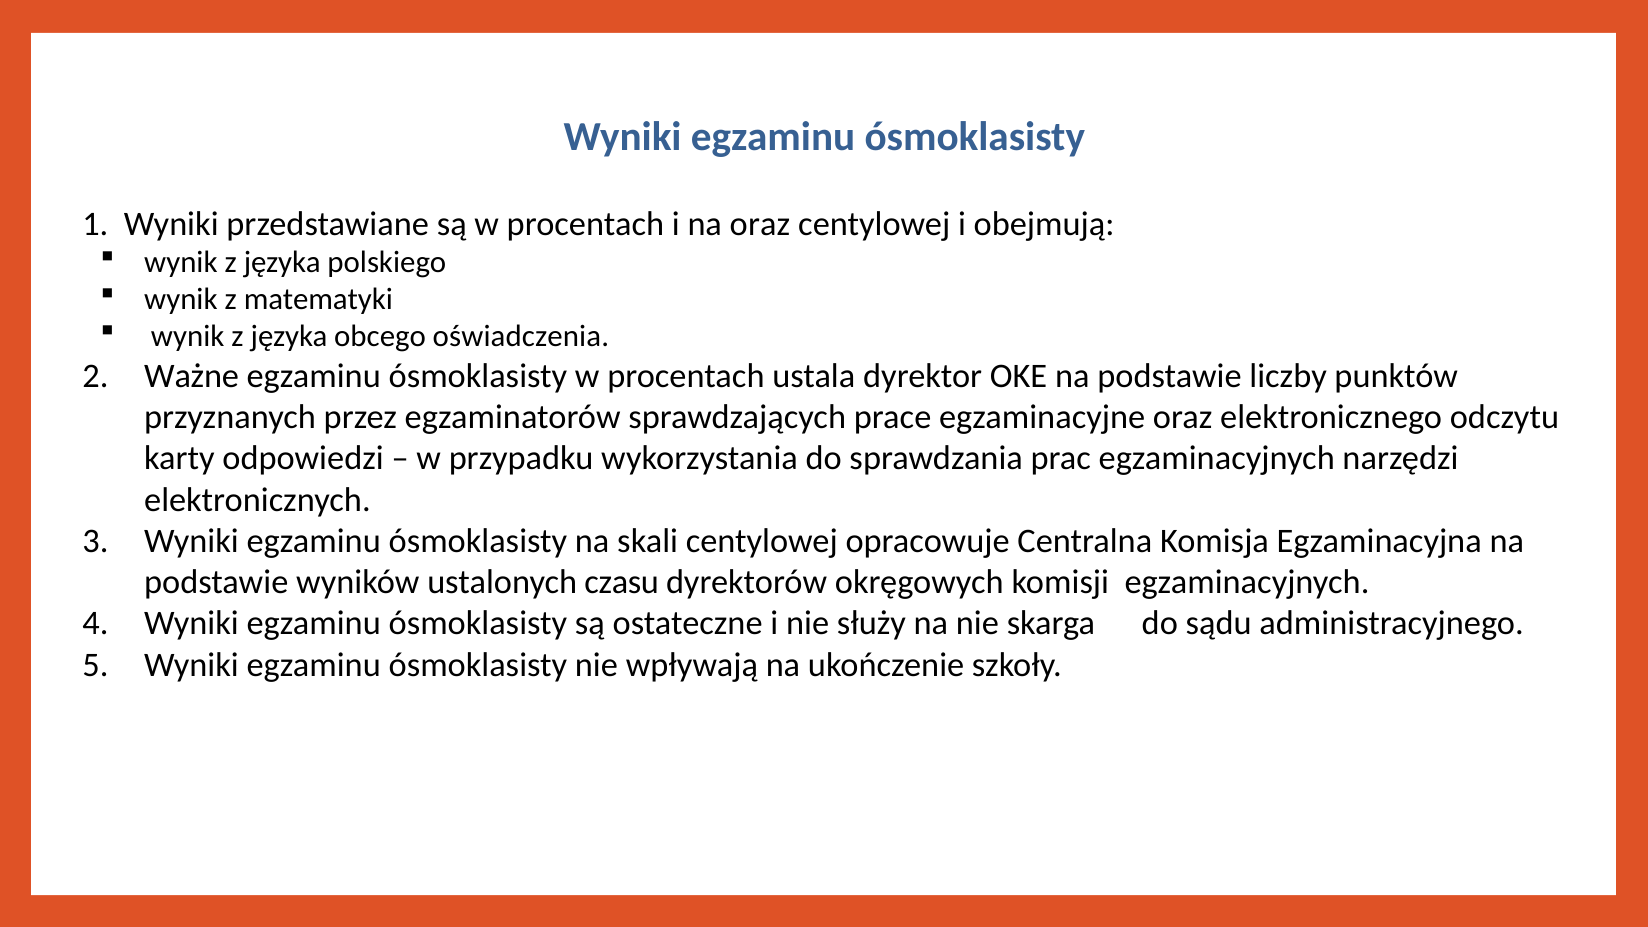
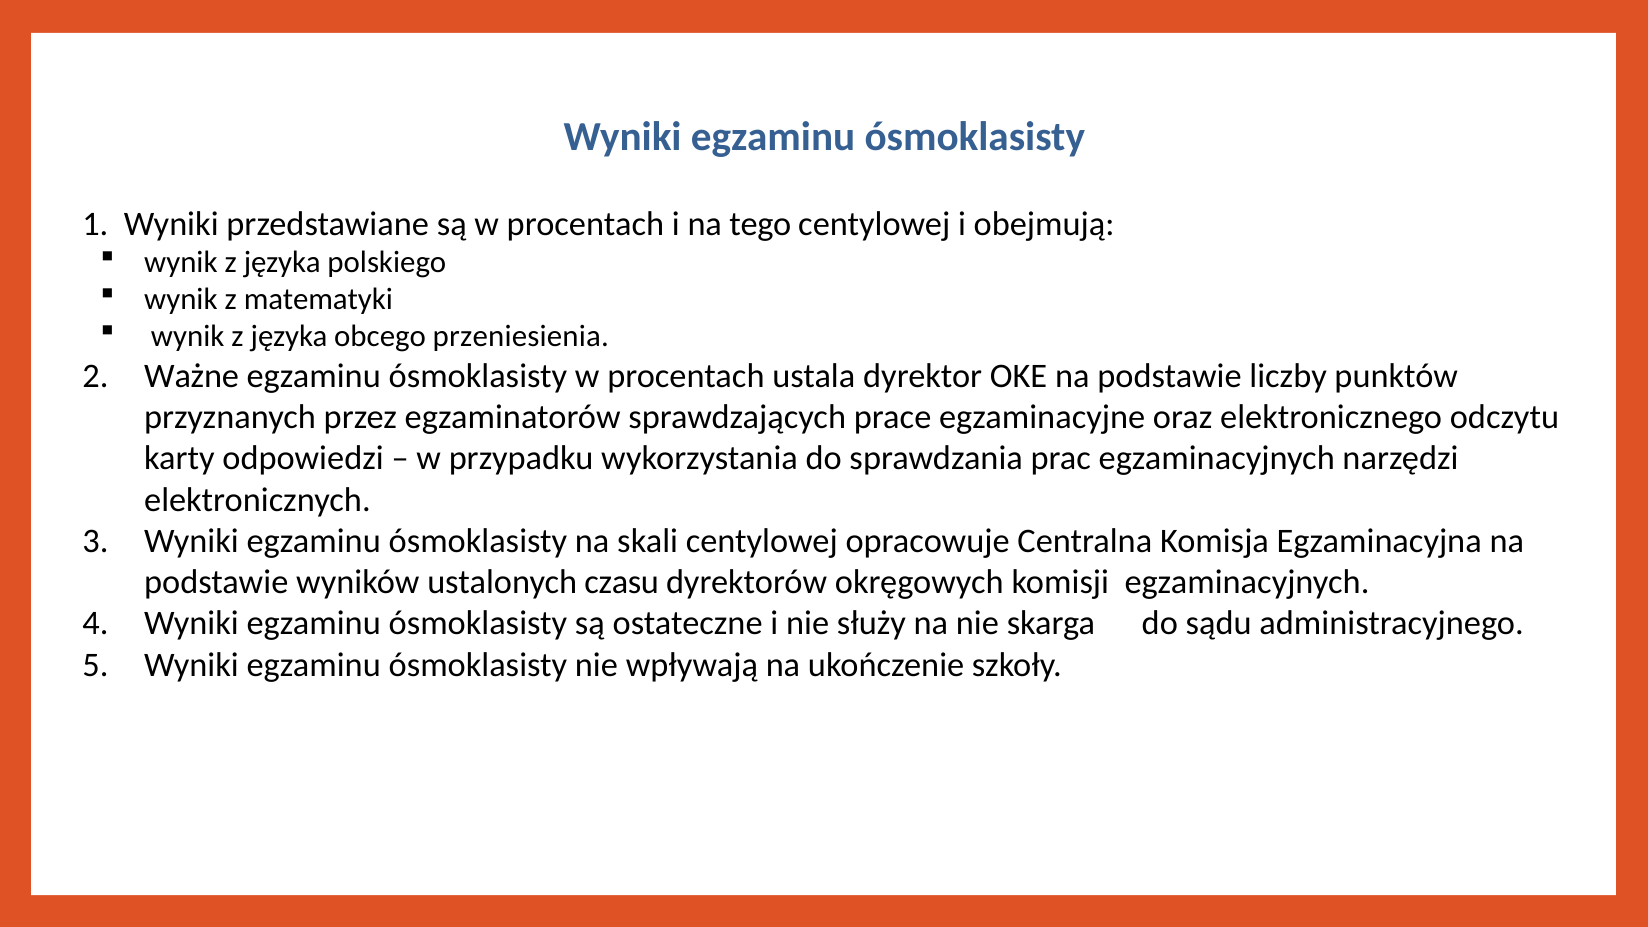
na oraz: oraz -> tego
oświadczenia: oświadczenia -> przeniesienia
